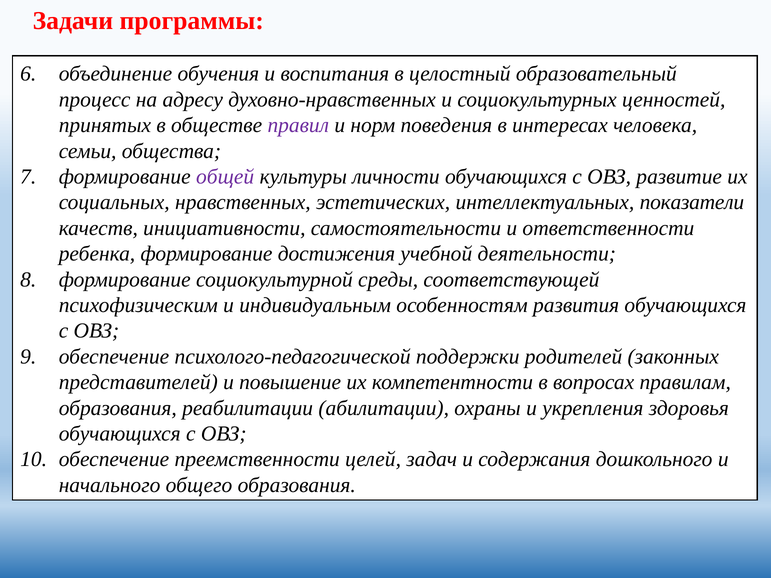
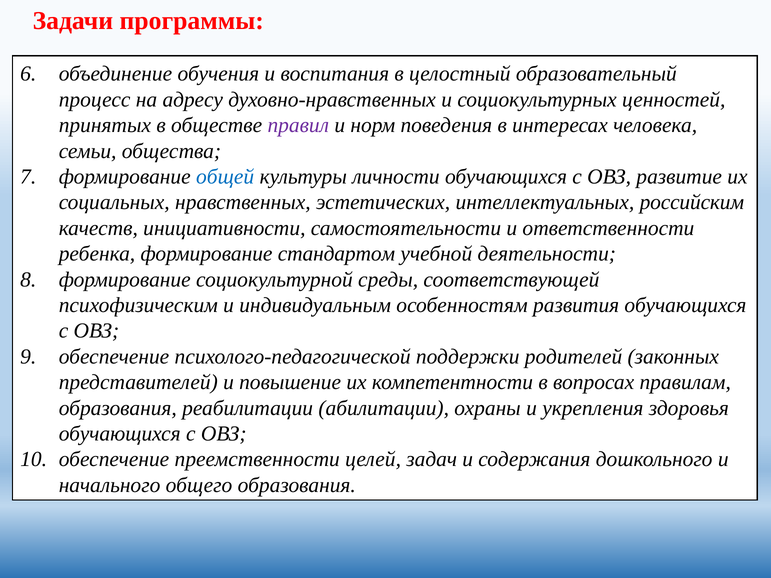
общей colour: purple -> blue
показатели: показатели -> российским
достижения: достижения -> стандартом
